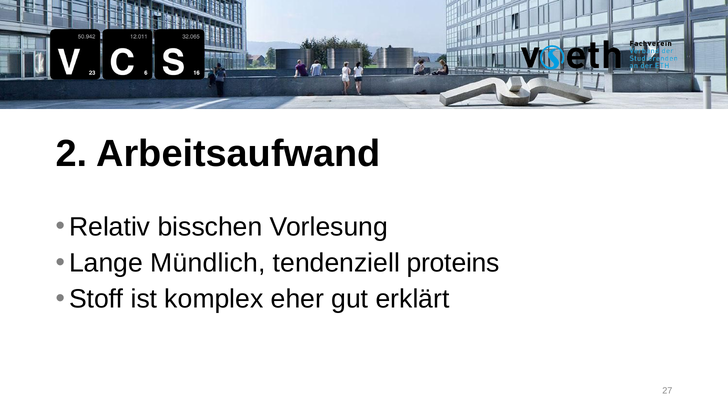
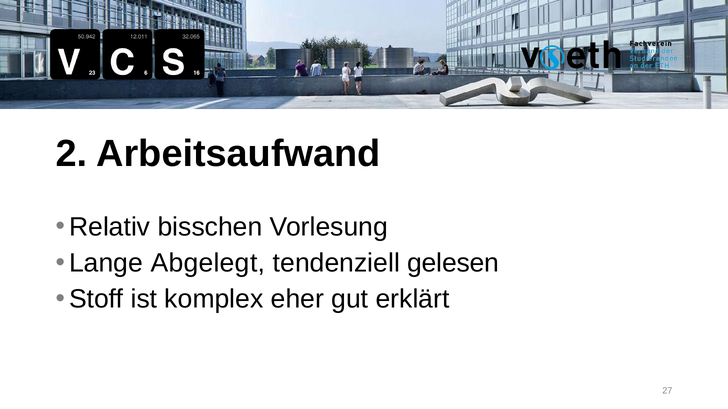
Mündlich: Mündlich -> Abgelegt
proteins: proteins -> gelesen
